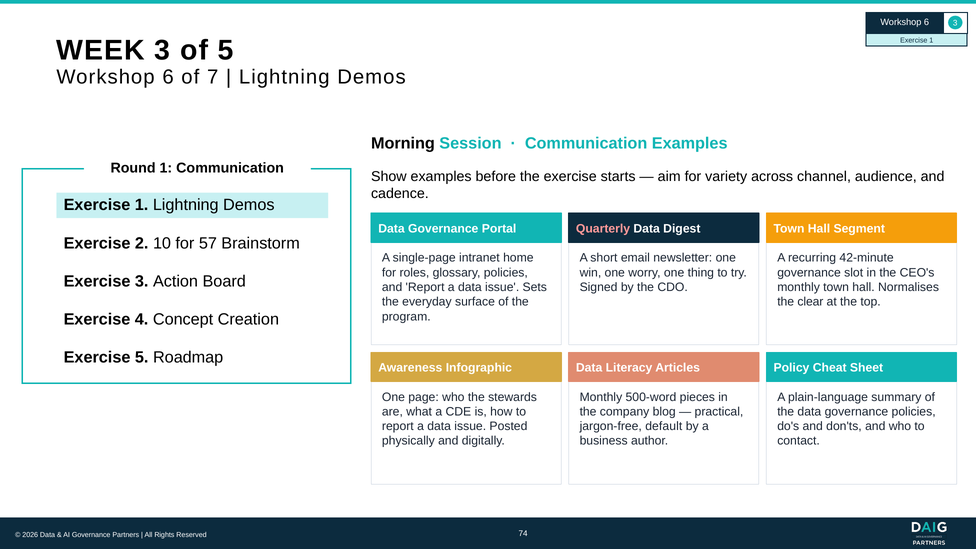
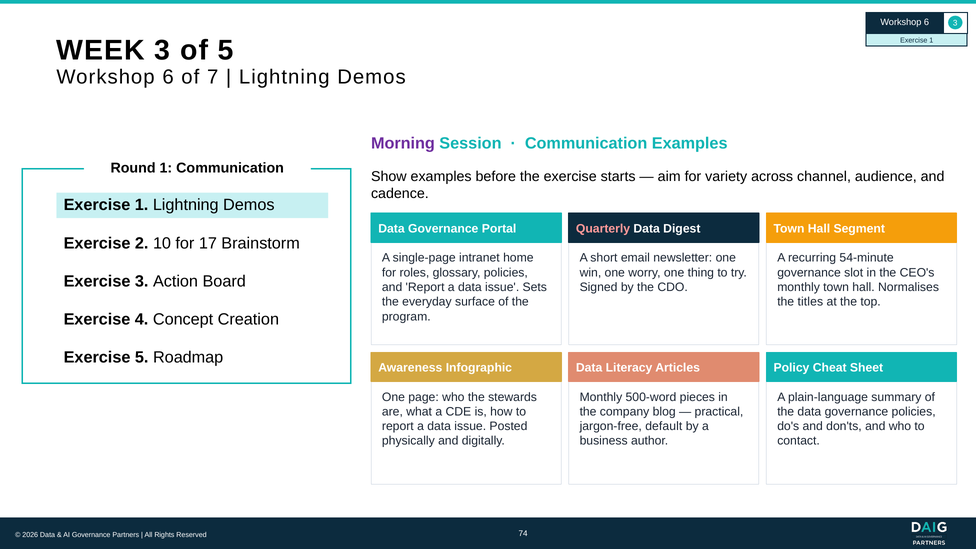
Morning colour: black -> purple
57: 57 -> 17
42-minute: 42-minute -> 54-minute
clear: clear -> titles
